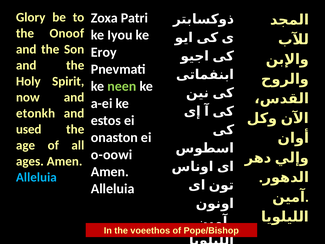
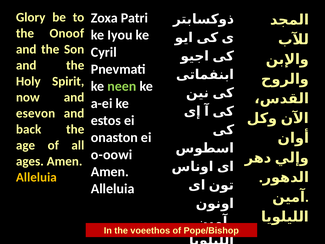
Eroy: Eroy -> Cyril
etonkh: etonkh -> esevon
used: used -> back
Alleluia at (36, 177) colour: light blue -> yellow
